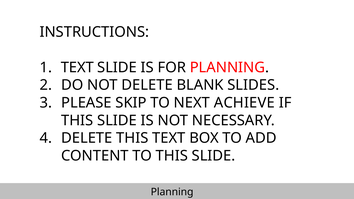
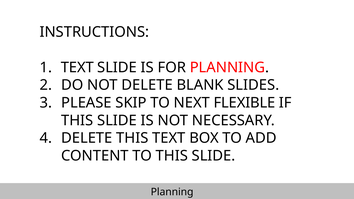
ACHIEVE: ACHIEVE -> FLEXIBLE
